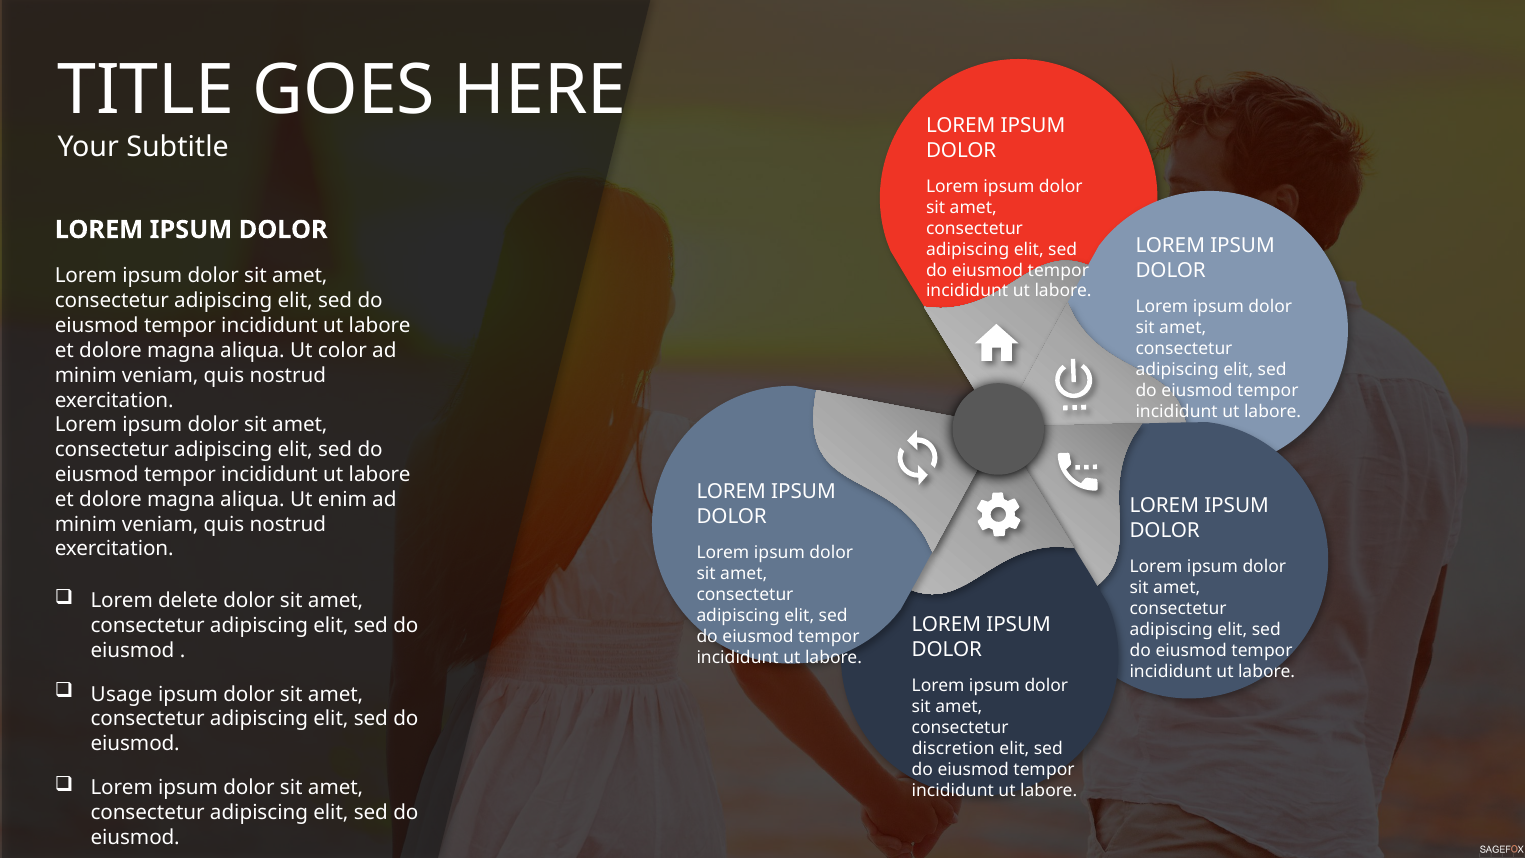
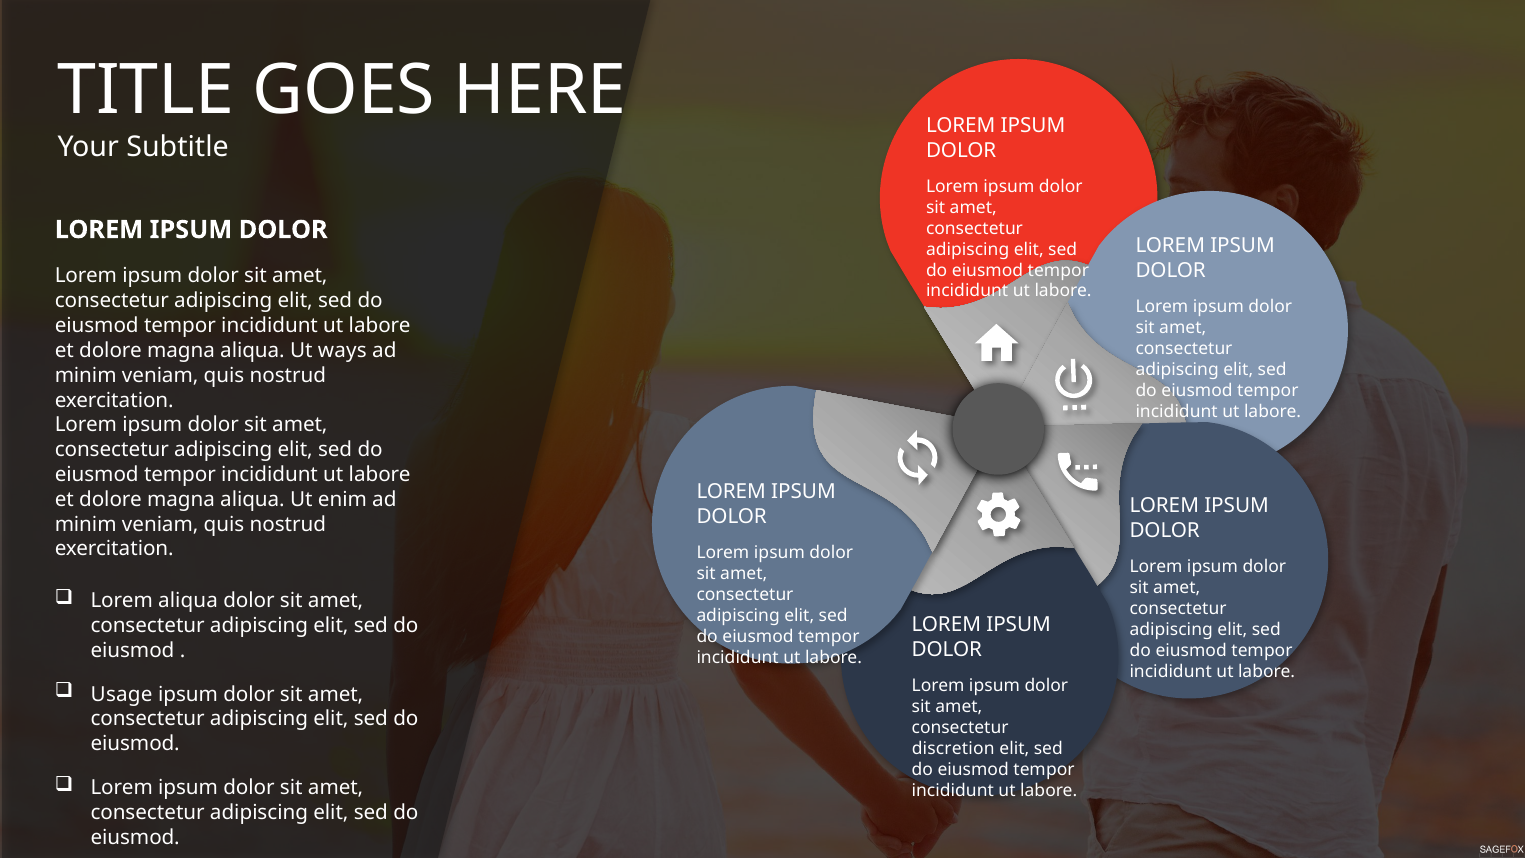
color: color -> ways
Lorem delete: delete -> aliqua
